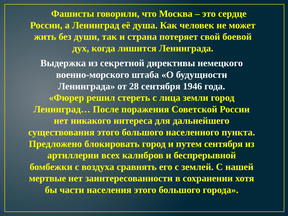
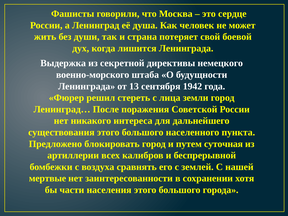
28: 28 -> 13
1946: 1946 -> 1942
путем сентября: сентября -> суточная
